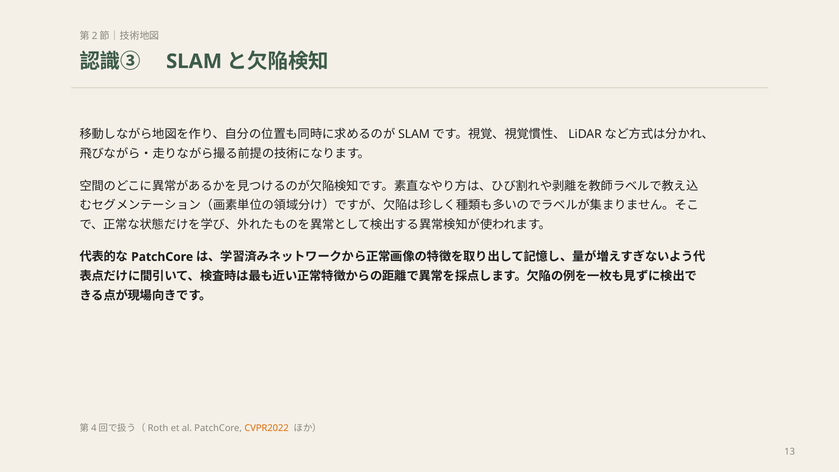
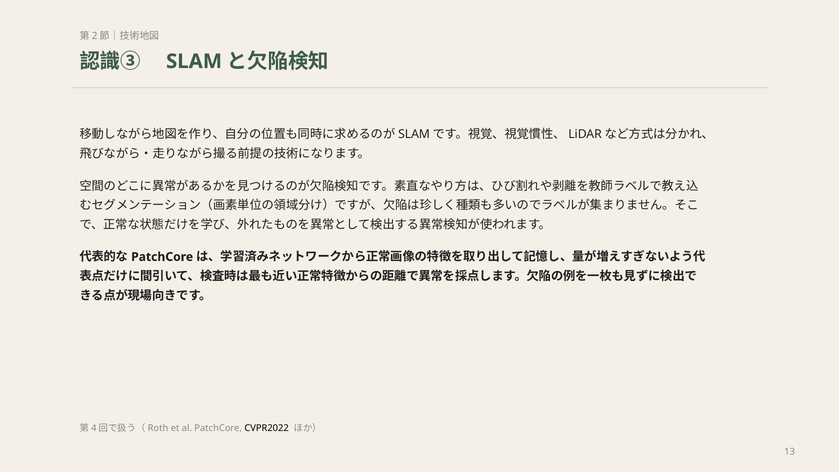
CVPR2022 colour: orange -> black
